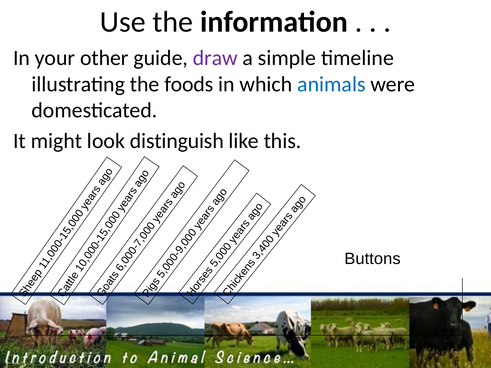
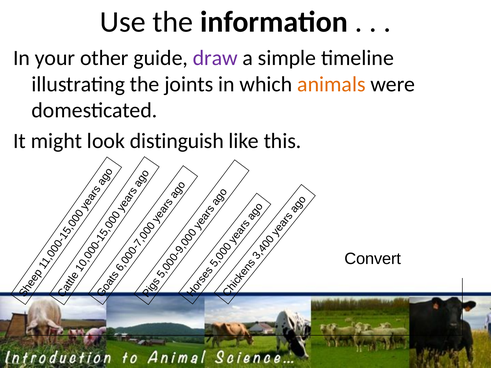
foods: foods -> joints
animals colour: blue -> orange
Buttons: Buttons -> Convert
